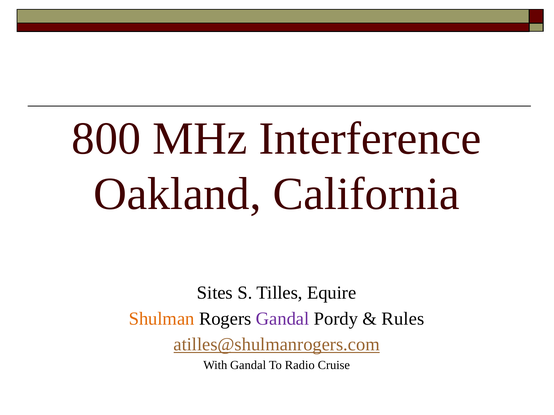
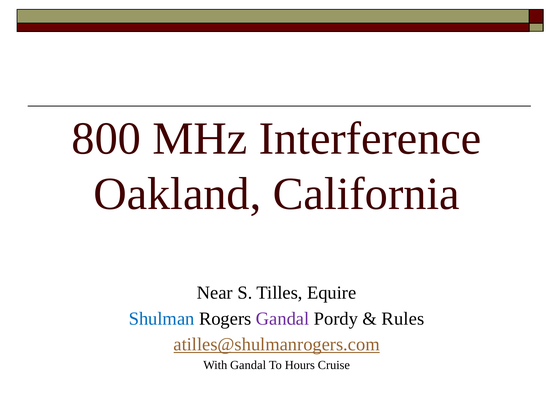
Sites: Sites -> Near
Shulman colour: orange -> blue
Radio: Radio -> Hours
